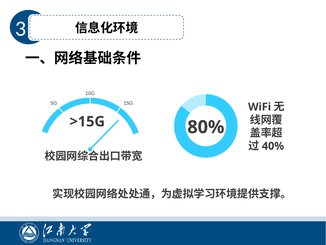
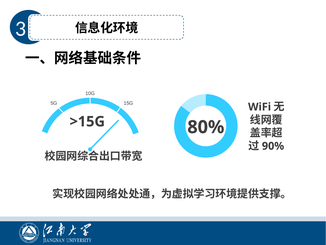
40%: 40% -> 90%
